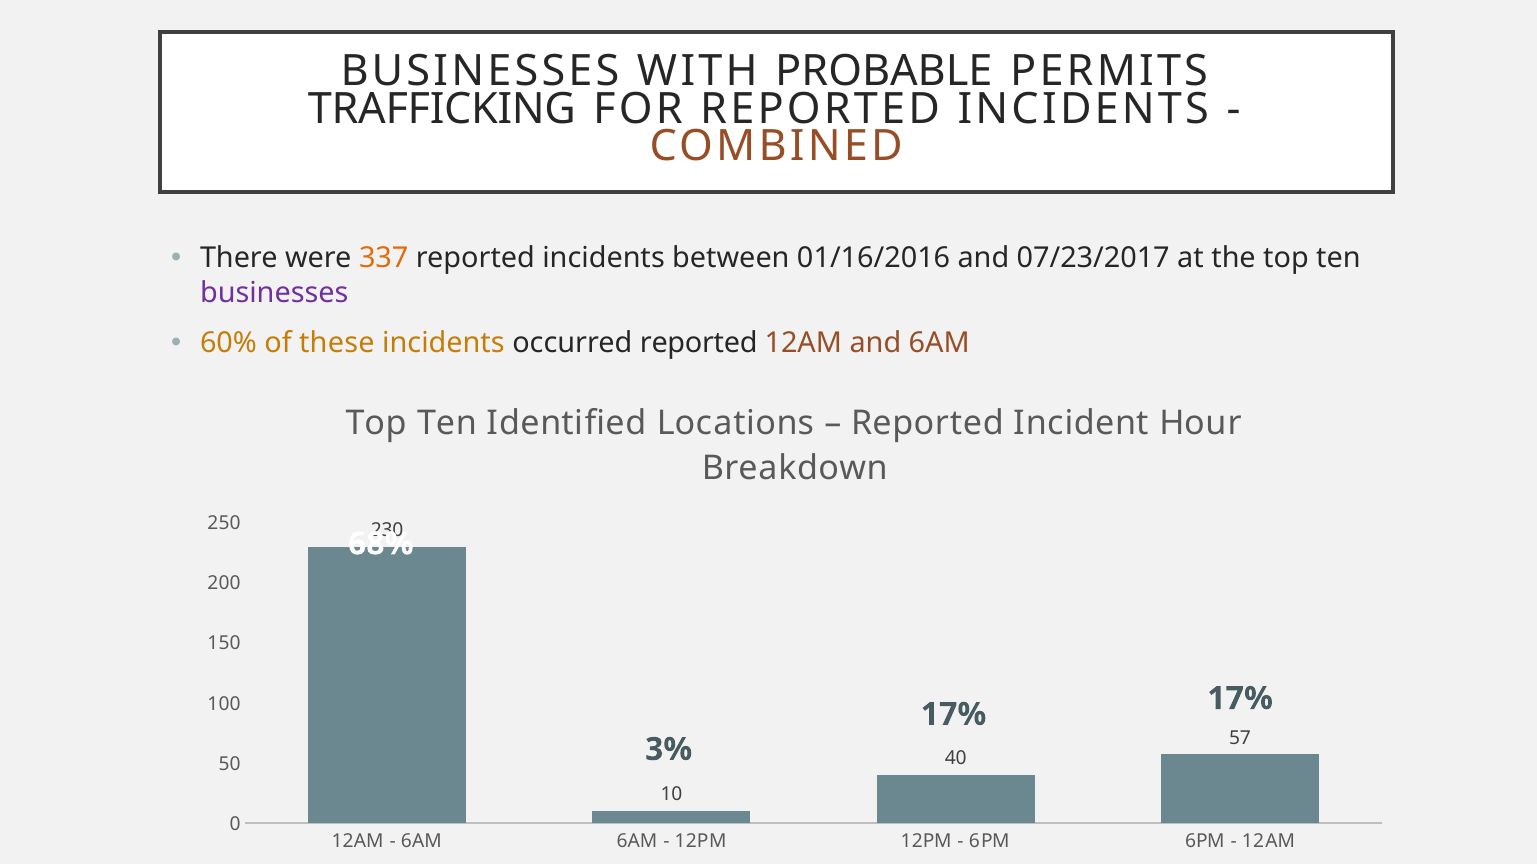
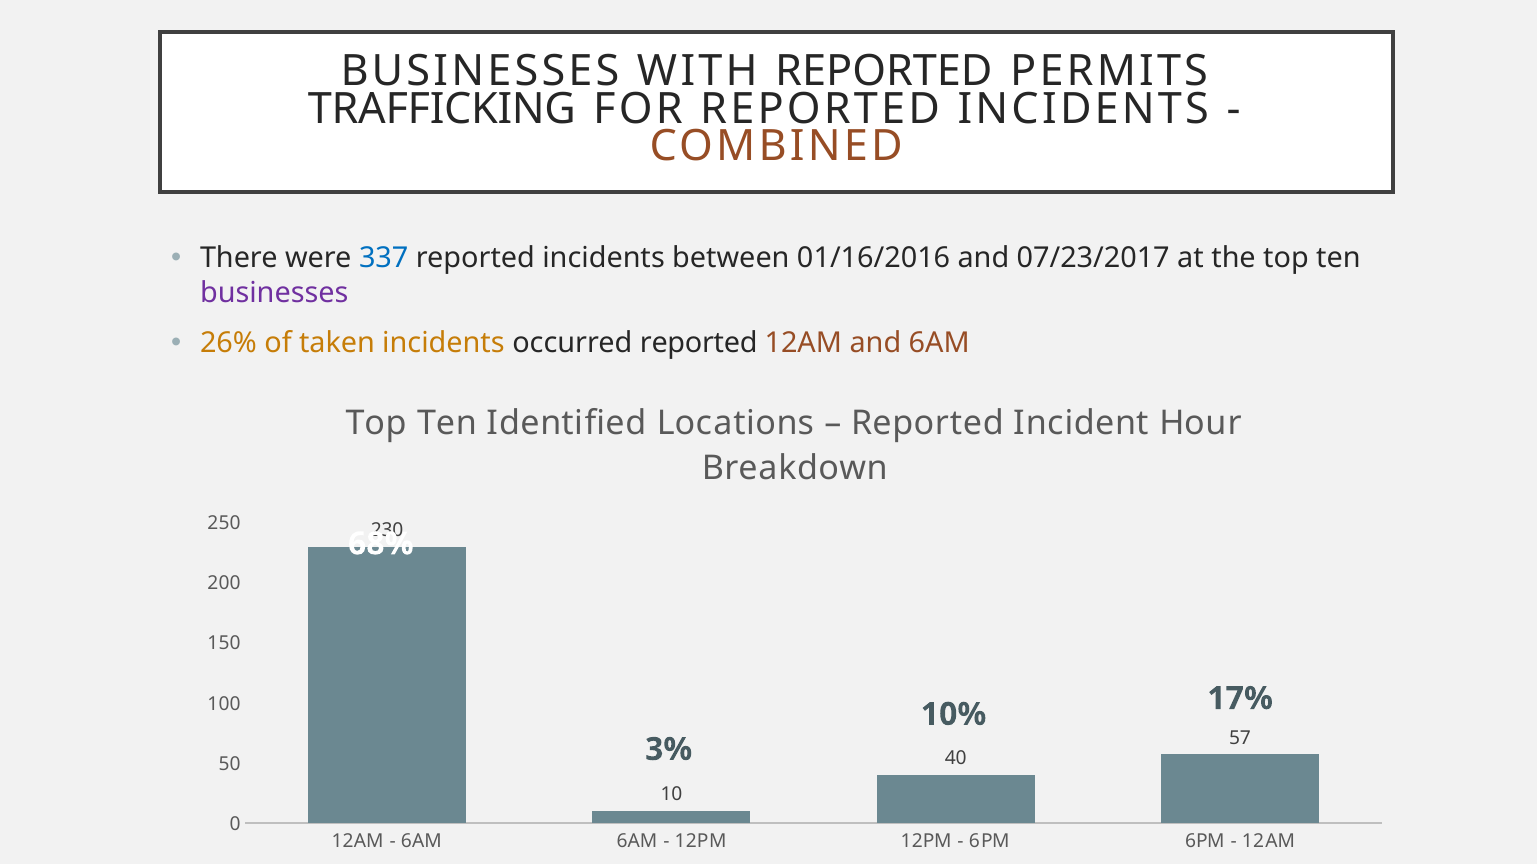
WITH PROBABLE: PROBABLE -> REPORTED
337 colour: orange -> blue
60%: 60% -> 26%
these: these -> taken
17% at (954, 715): 17% -> 10%
